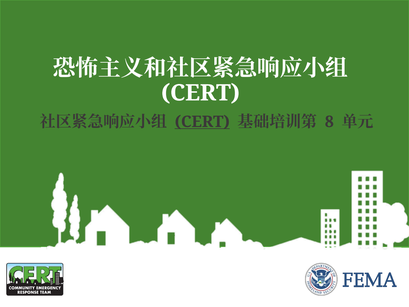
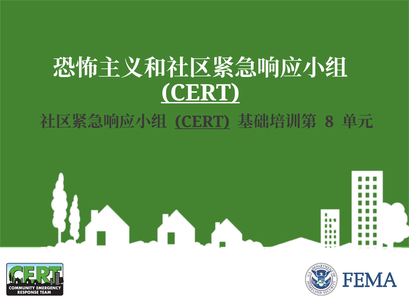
CERT at (200, 93) underline: none -> present
